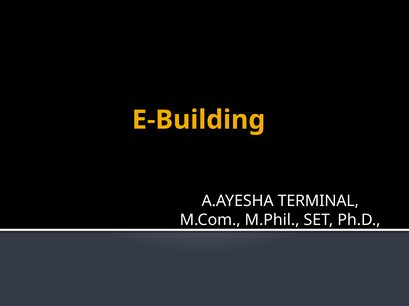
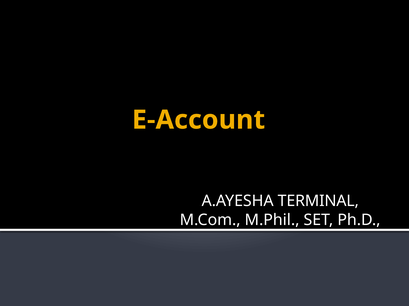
E-Building: E-Building -> E-Account
